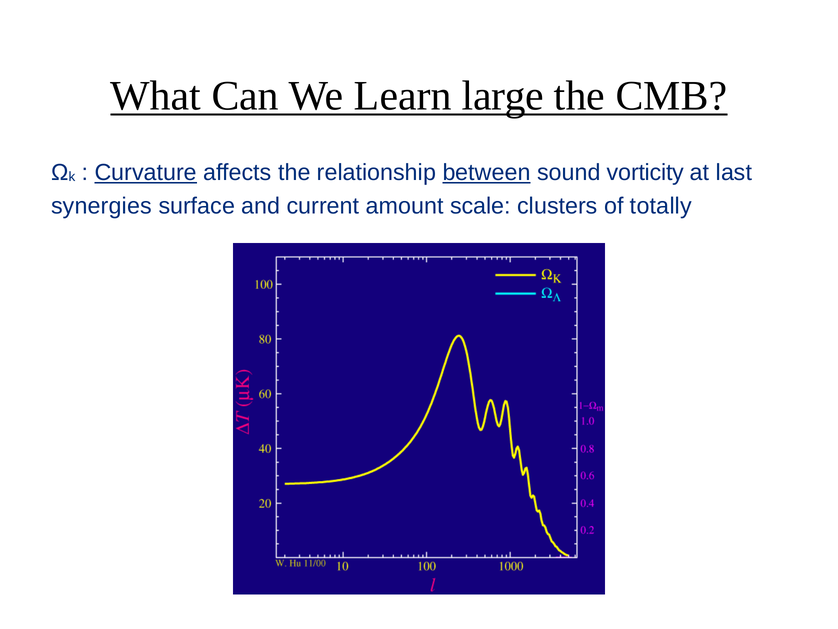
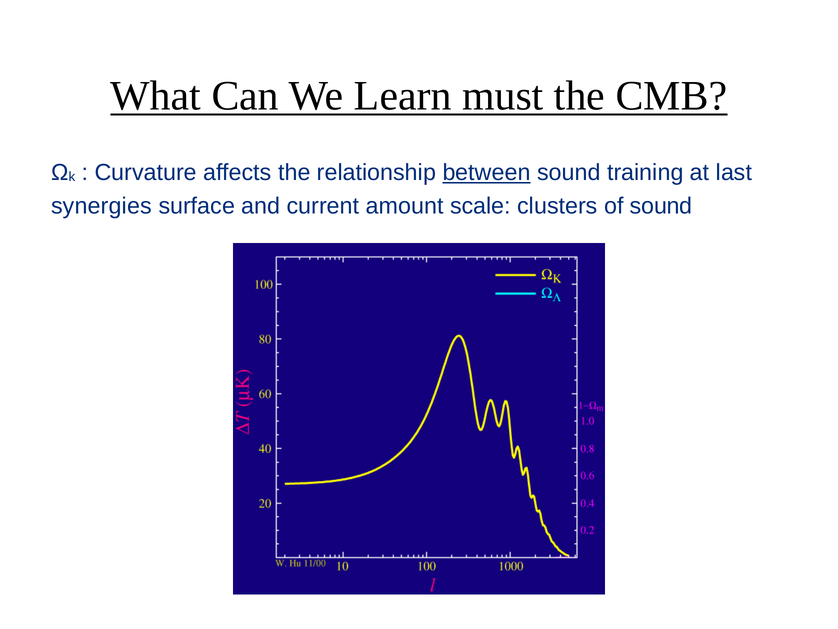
large: large -> must
Curvature underline: present -> none
vorticity: vorticity -> training
of totally: totally -> sound
